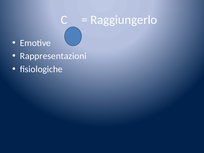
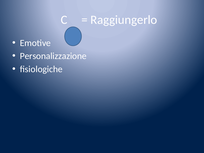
Rappresentazioni: Rappresentazioni -> Personalizzazione
